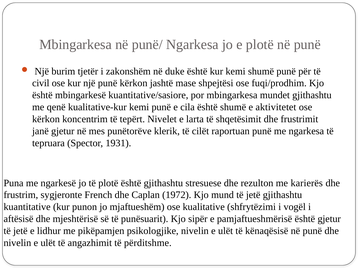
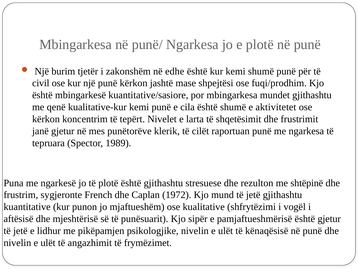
duke: duke -> edhe
1931: 1931 -> 1989
karierës: karierës -> shtëpinë
përditshme: përditshme -> frymëzimet
